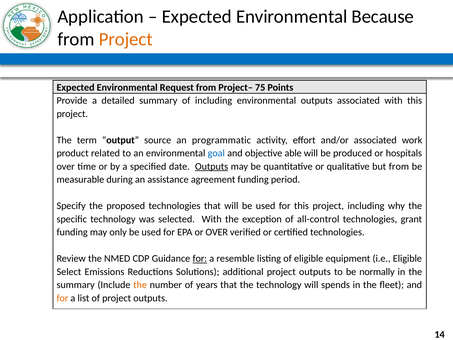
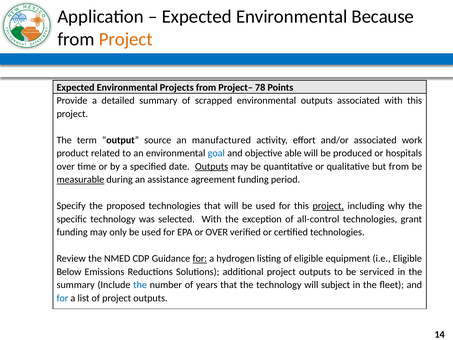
Request: Request -> Projects
75: 75 -> 78
of including: including -> scrapped
programmatic: programmatic -> manufactured
measurable underline: none -> present
project at (328, 206) underline: none -> present
resemble: resemble -> hydrogen
Select: Select -> Below
normally: normally -> serviced
the at (140, 285) colour: orange -> blue
spends: spends -> subject
for at (62, 298) colour: orange -> blue
